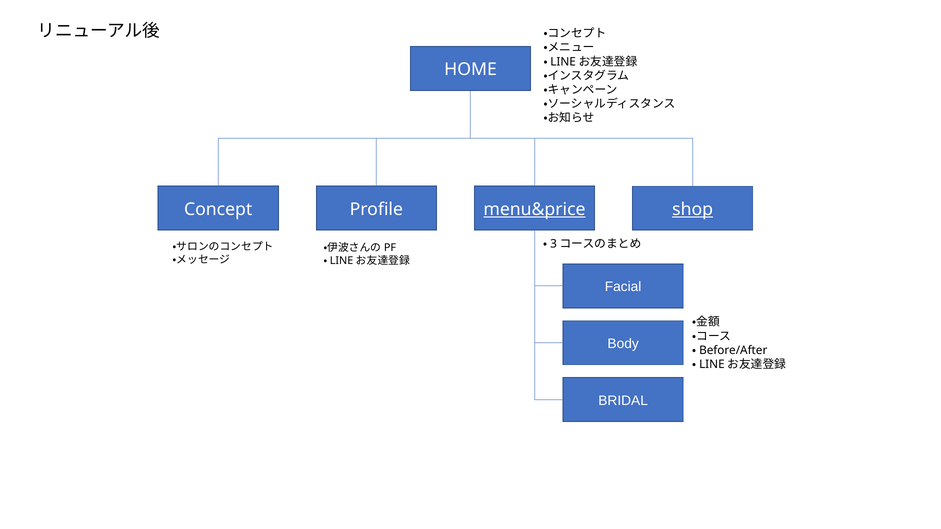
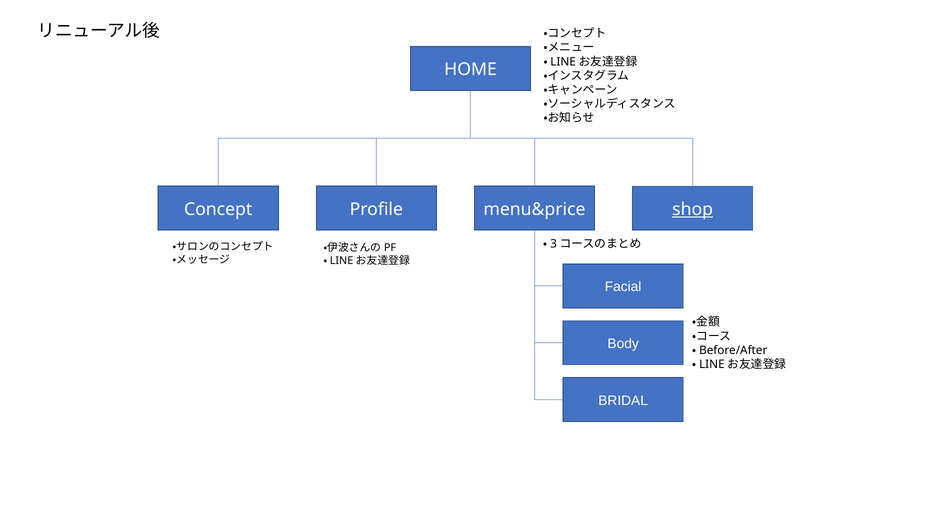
menu&price underline: present -> none
